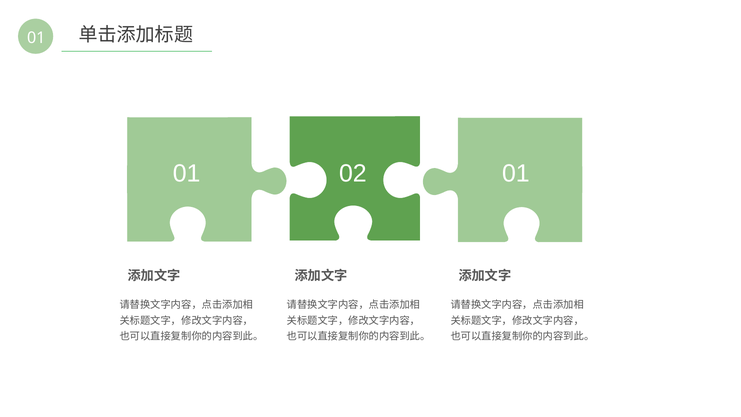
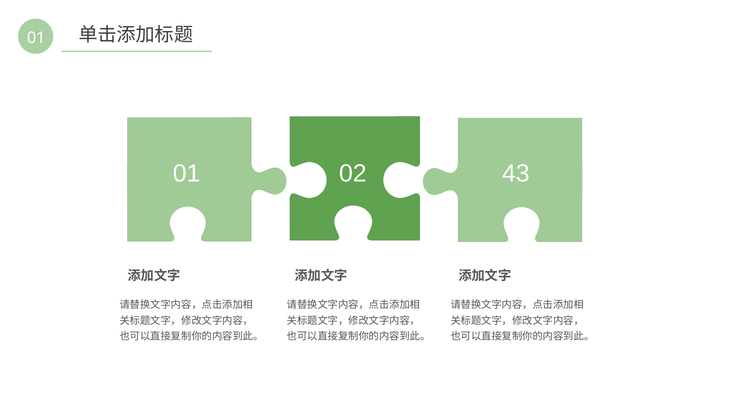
02 01: 01 -> 43
